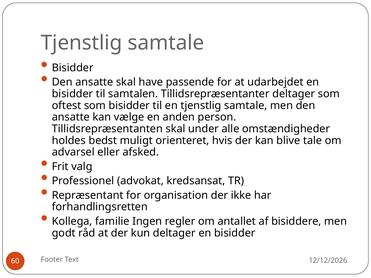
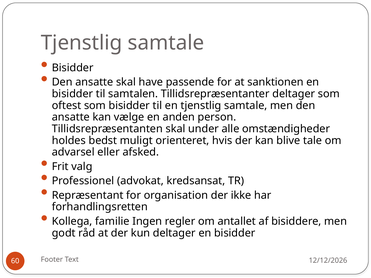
udarbejdet: udarbejdet -> sanktionen
